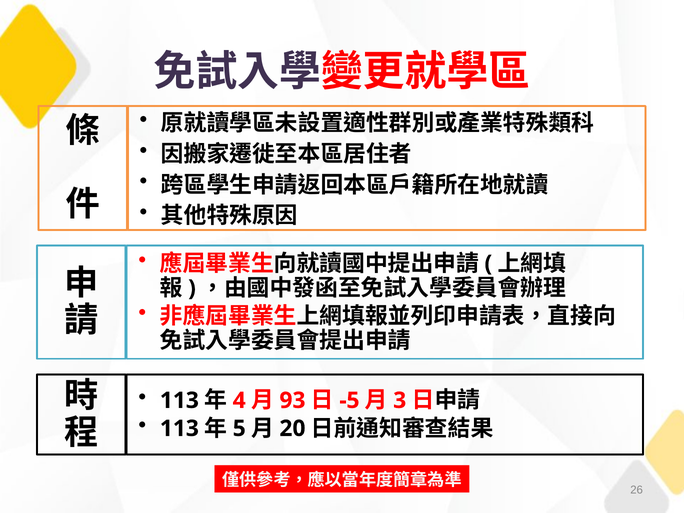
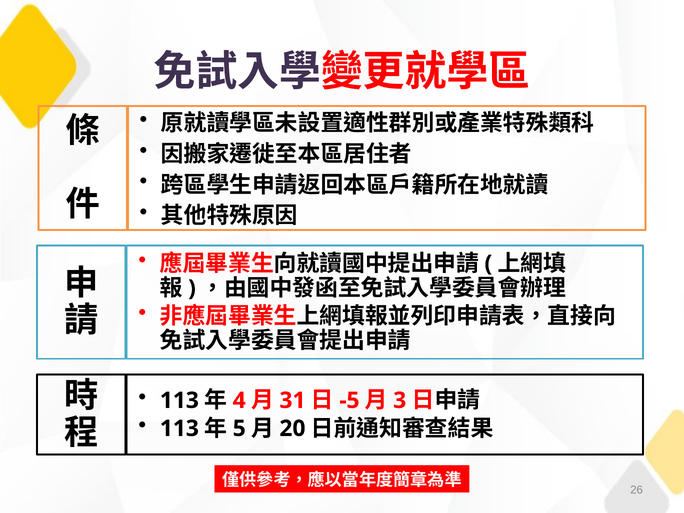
93: 93 -> 31
